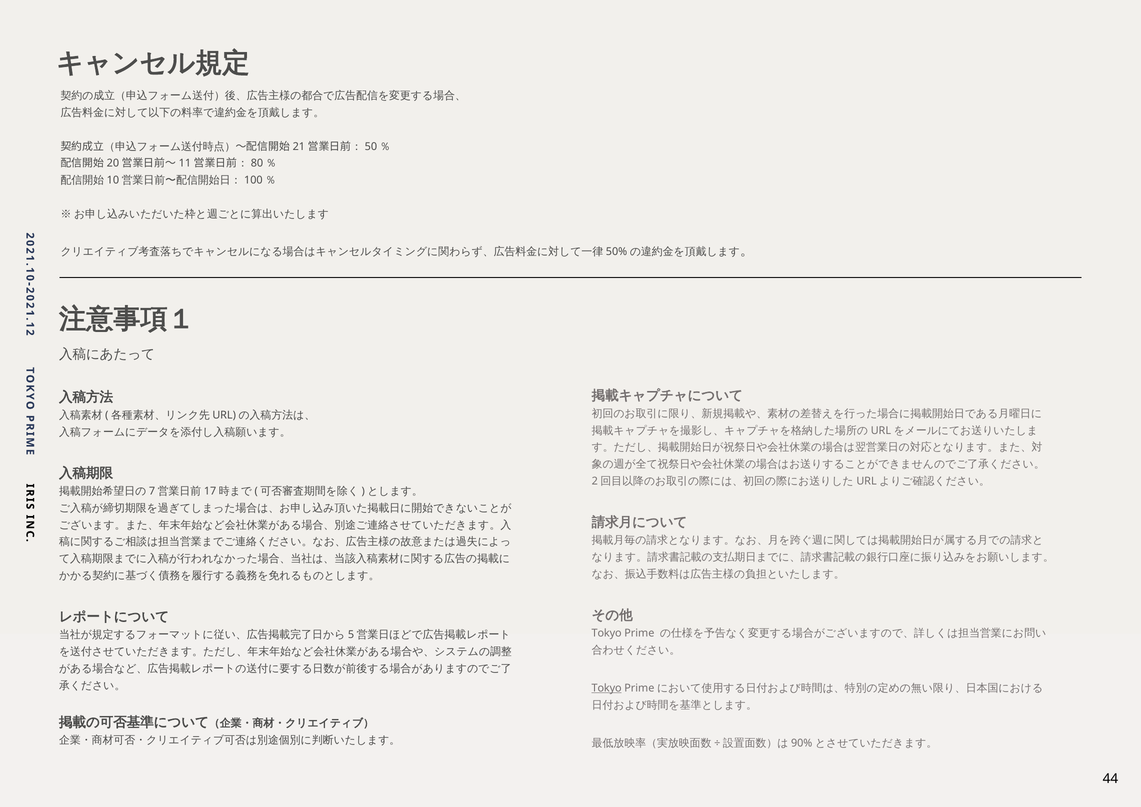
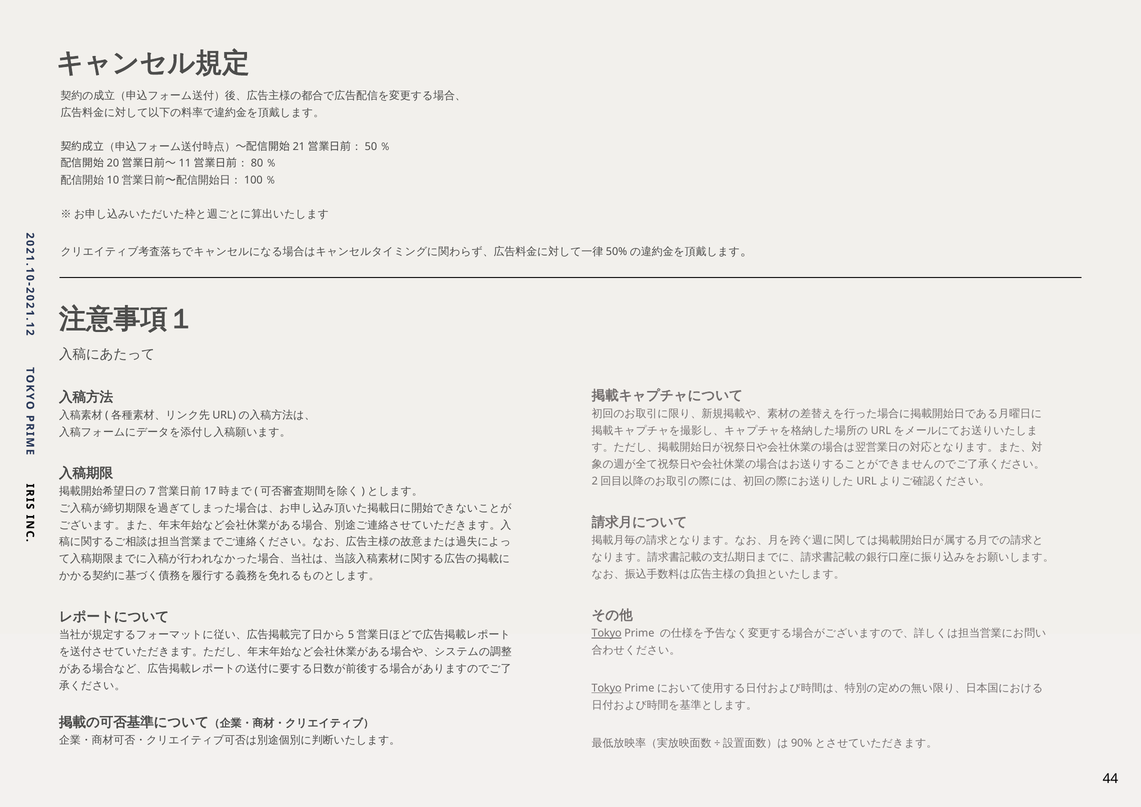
Tokyo at (607, 633) underline: none -> present
